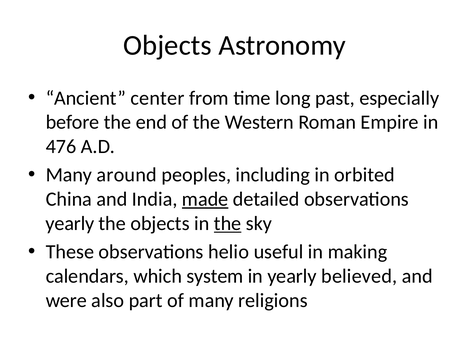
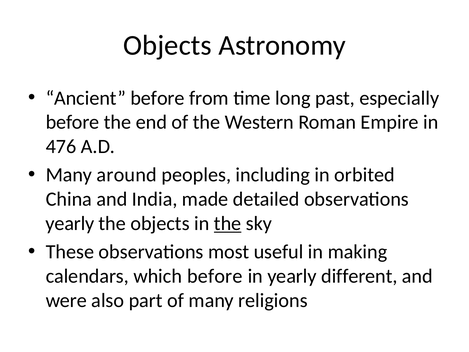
Ancient center: center -> before
made underline: present -> none
helio: helio -> most
which system: system -> before
believed: believed -> different
